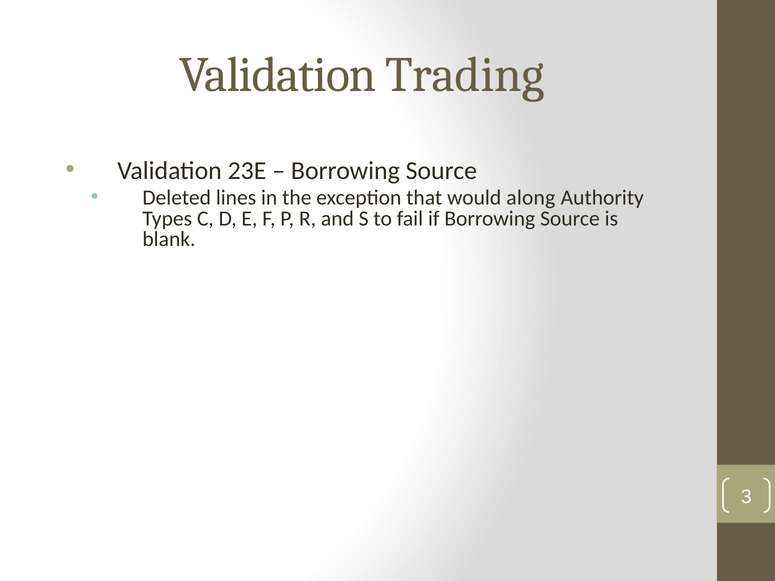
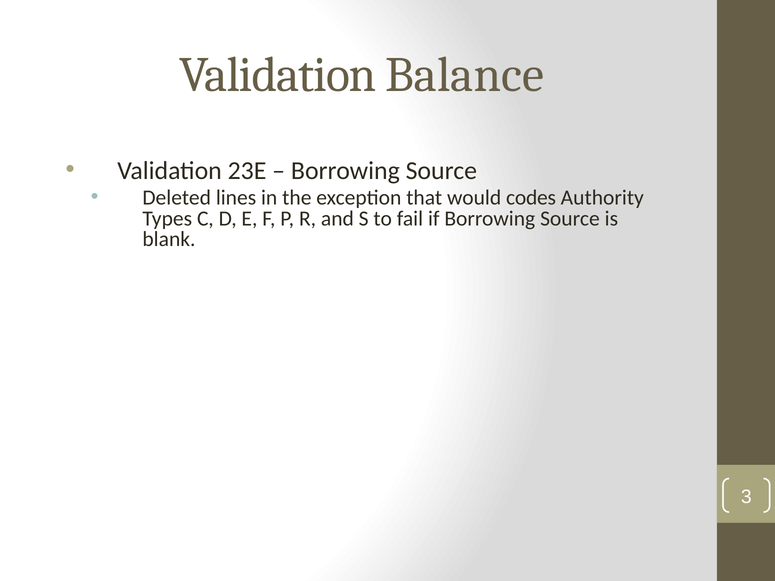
Trading: Trading -> Balance
along: along -> codes
